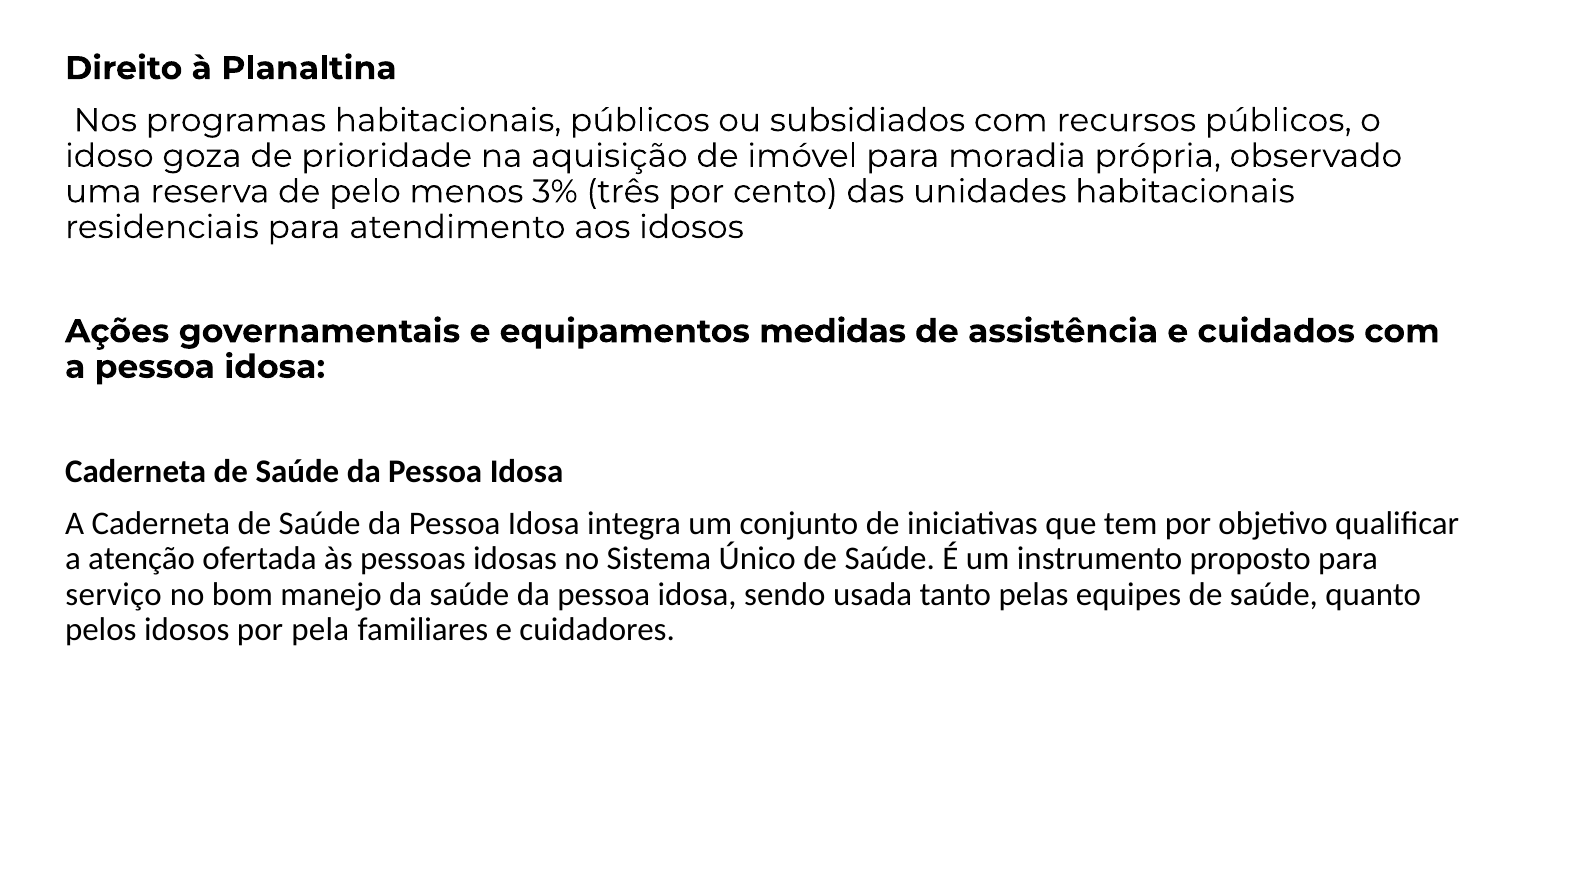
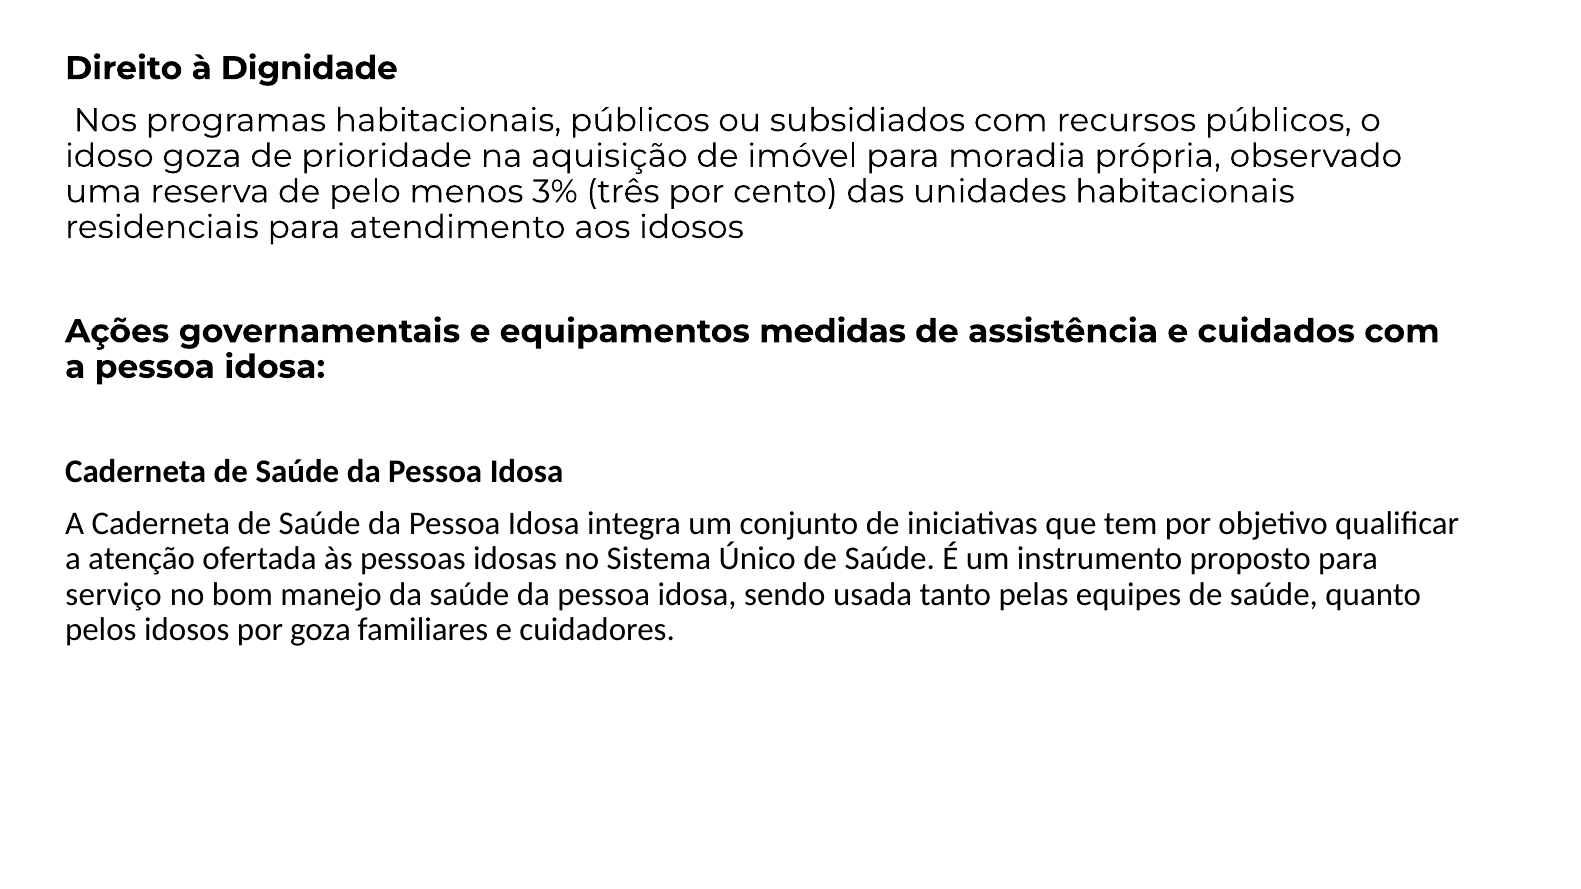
Planaltina: Planaltina -> Dignidade
por pela: pela -> goza
